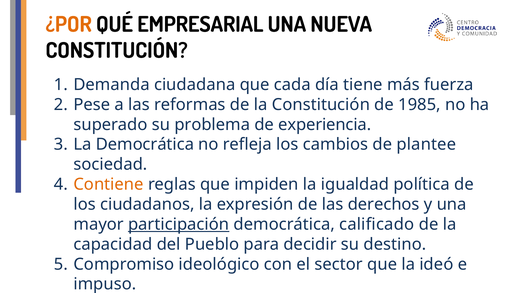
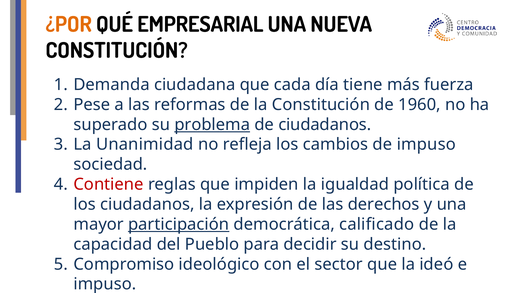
1985: 1985 -> 1960
problema underline: none -> present
de experiencia: experiencia -> ciudadanos
La Democrática: Democrática -> Unanimidad
de plantee: plantee -> impuso
Contiene colour: orange -> red
